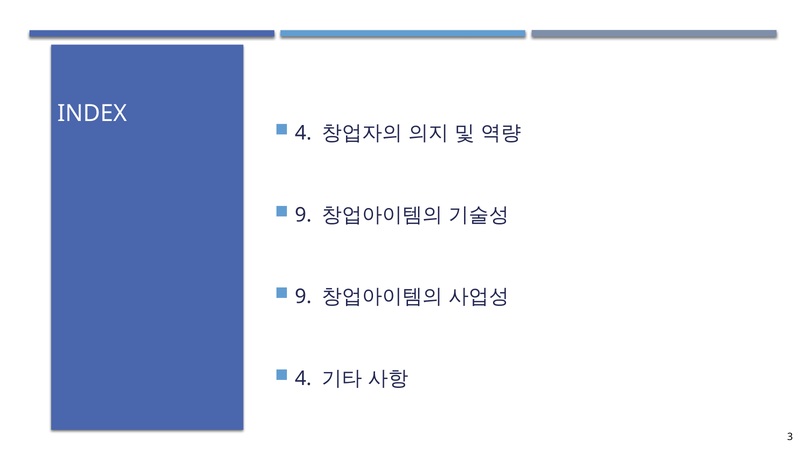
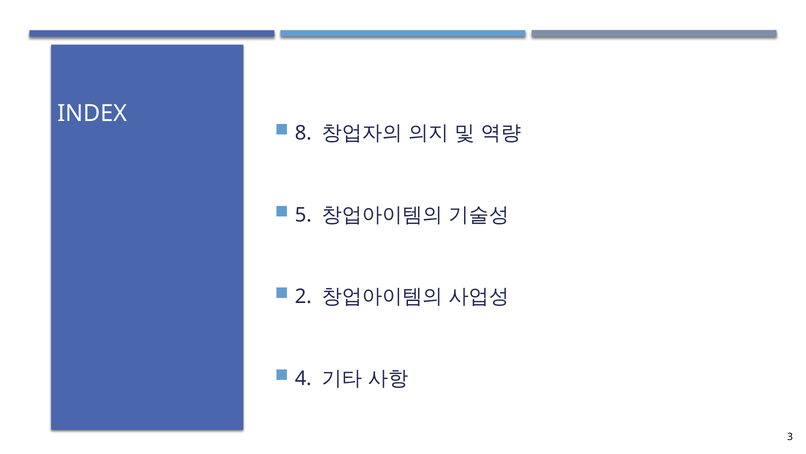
4 at (303, 133): 4 -> 8
9 at (303, 215): 9 -> 5
9 at (303, 296): 9 -> 2
